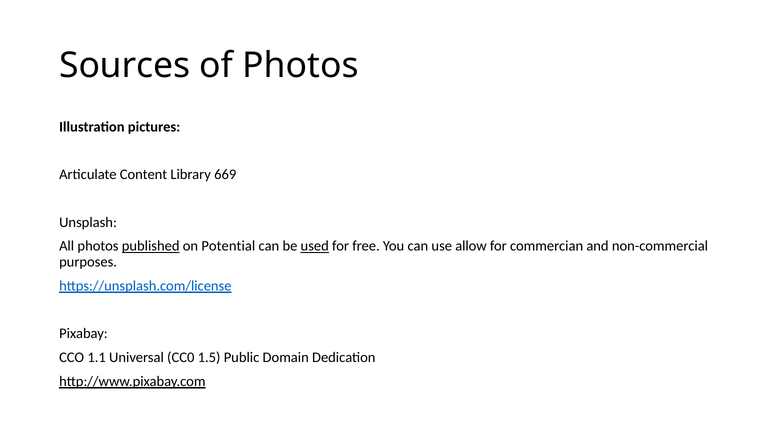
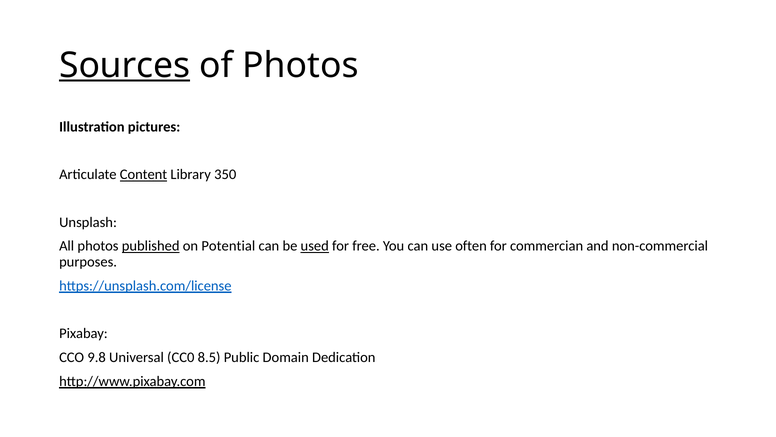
Sources underline: none -> present
Content underline: none -> present
669: 669 -> 350
allow: allow -> often
1.1: 1.1 -> 9.8
1.5: 1.5 -> 8.5
